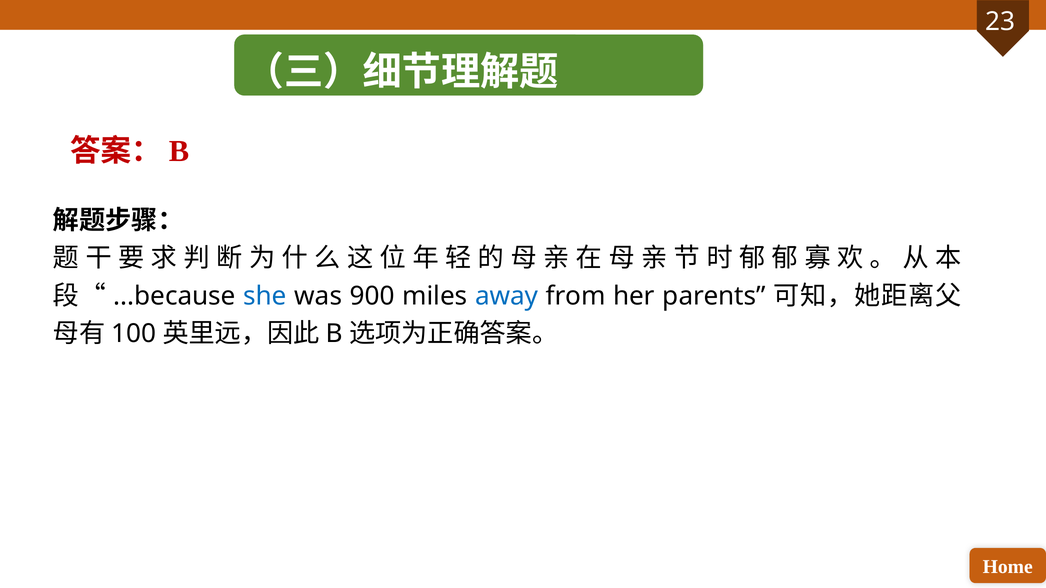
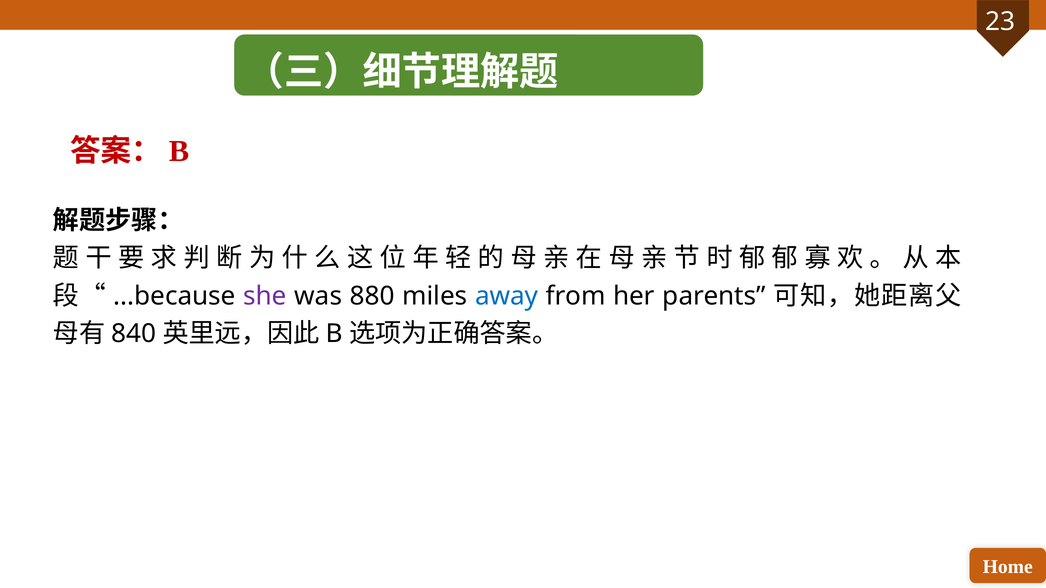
she colour: blue -> purple
900: 900 -> 880
100: 100 -> 840
